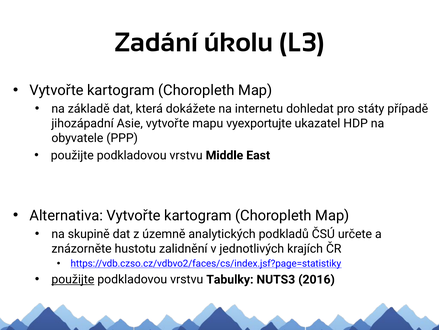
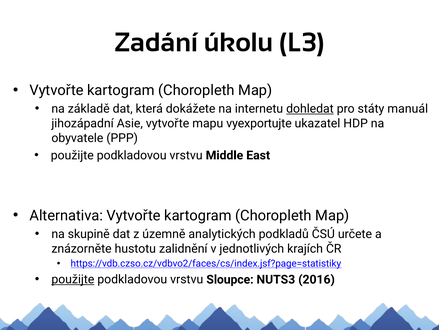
dohledat underline: none -> present
případě: případě -> manuál
Tabulky: Tabulky -> Sloupce
